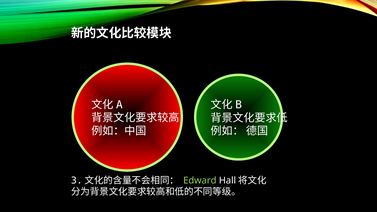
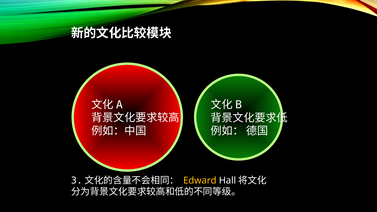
Edward colour: light green -> yellow
